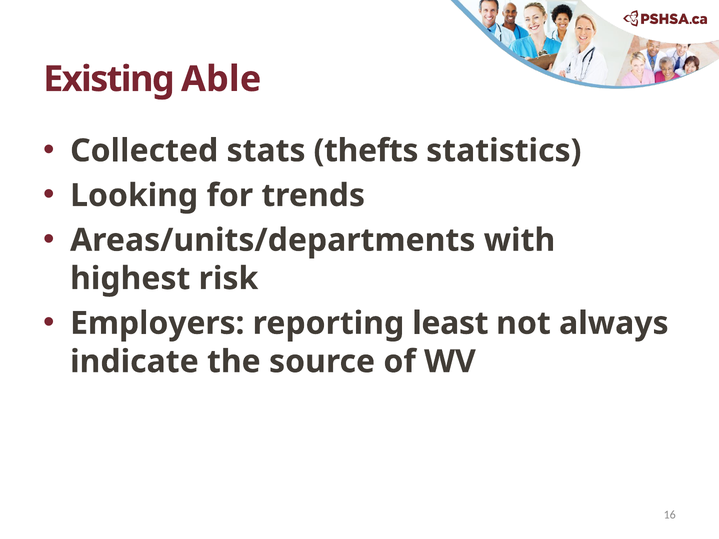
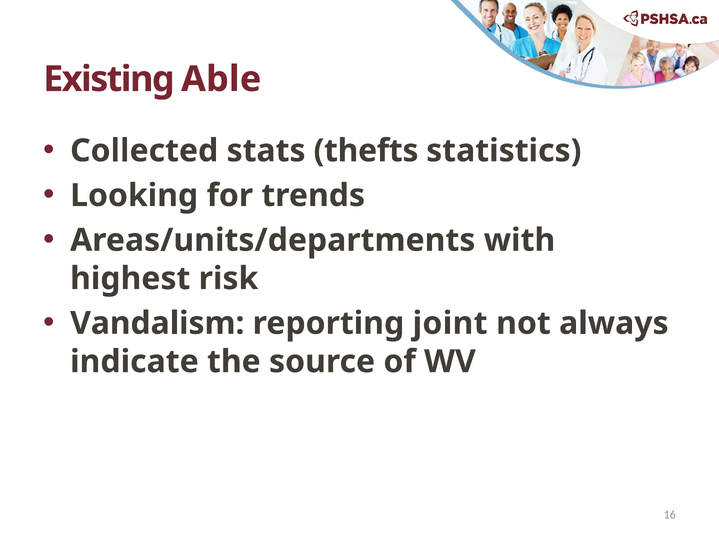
Employers: Employers -> Vandalism
least: least -> joint
